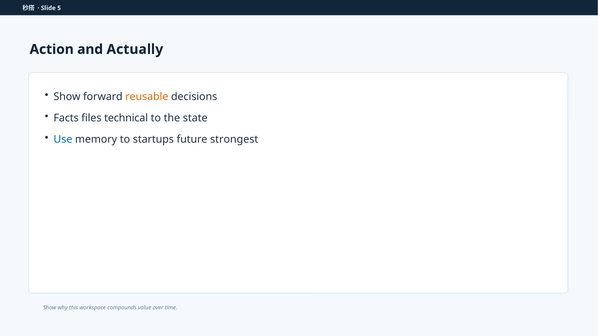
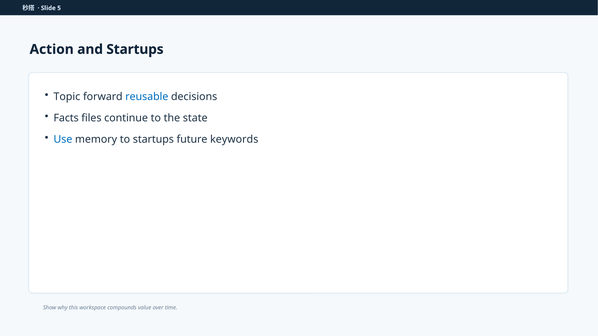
and Actually: Actually -> Startups
Show at (67, 97): Show -> Topic
reusable colour: orange -> blue
technical: technical -> continue
strongest: strongest -> keywords
